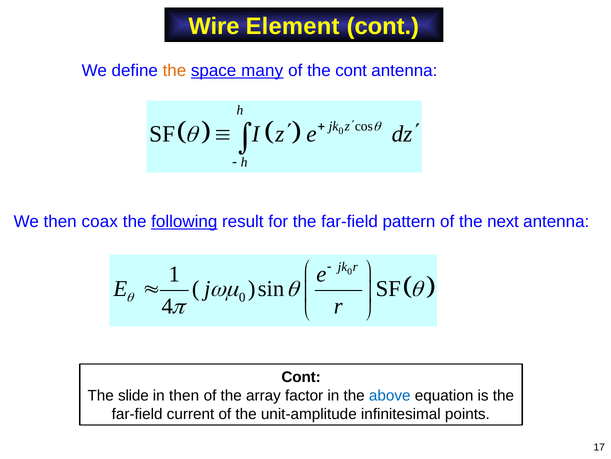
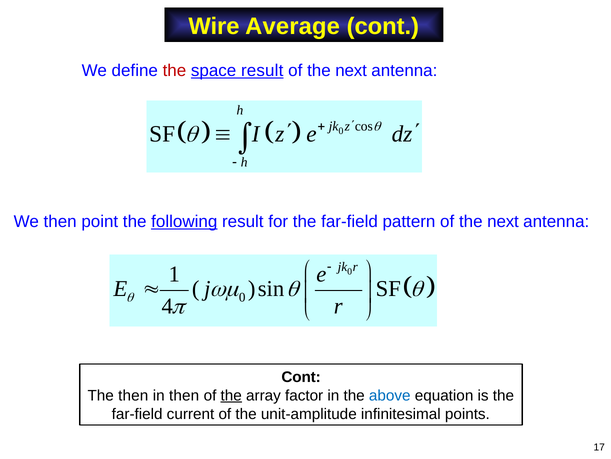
Element: Element -> Average
the at (174, 70) colour: orange -> red
space many: many -> result
cont at (351, 70): cont -> next
coax: coax -> point
The slide: slide -> then
the at (231, 395) underline: none -> present
